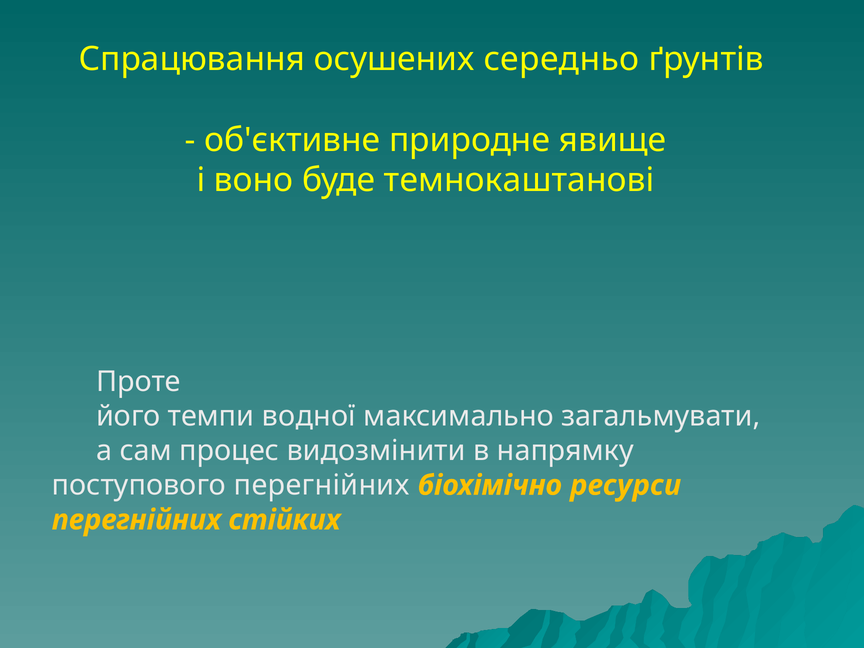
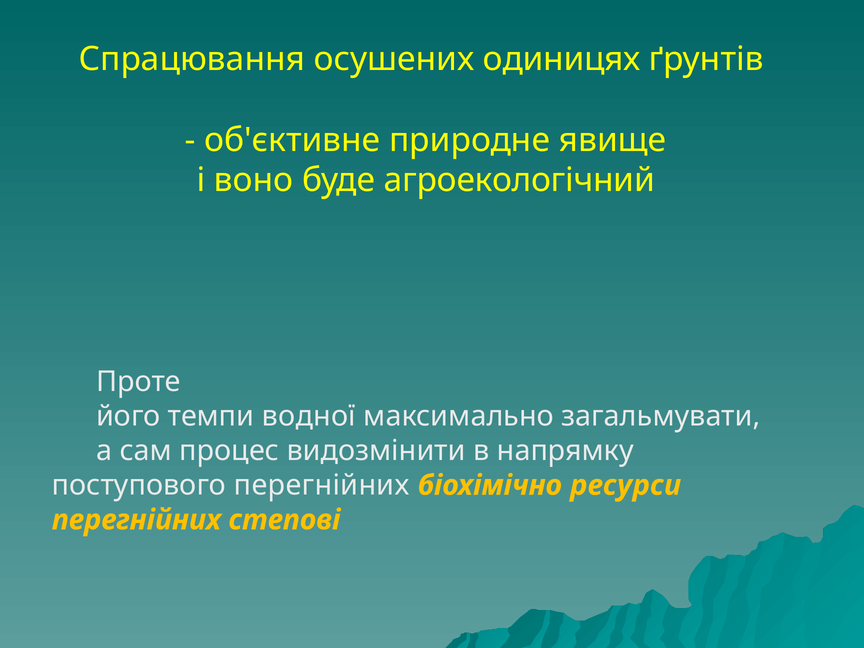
середньо: середньо -> одиницях
темнокаштанові: темнокаштанові -> агроекологічний
стійких: стійких -> степові
